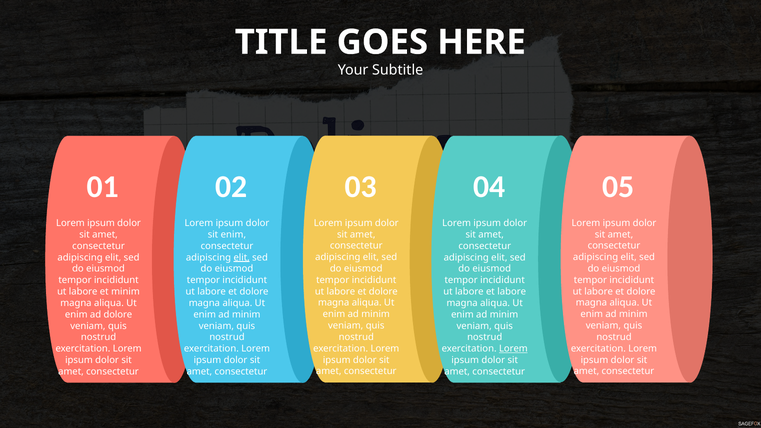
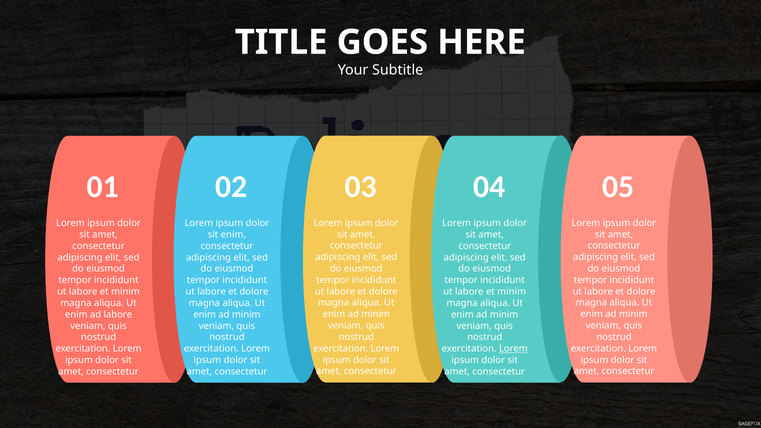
elit at (242, 257) underline: present -> none
labore at (512, 292): labore -> minim
ad dolore: dolore -> labore
